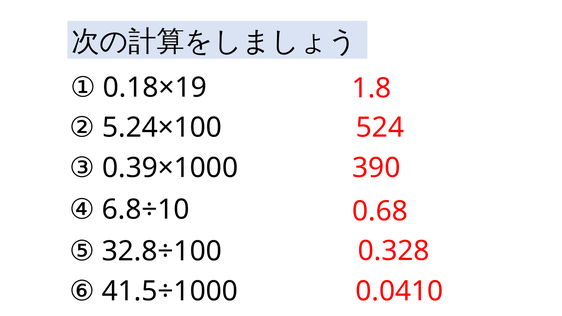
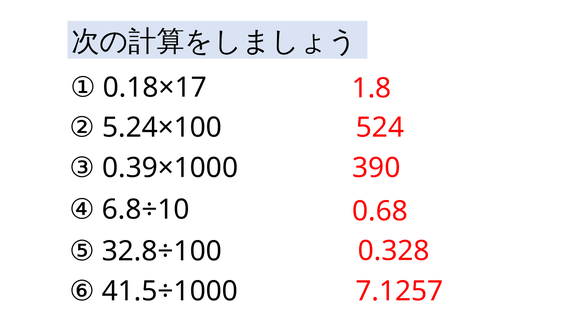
0.18×19: 0.18×19 -> 0.18×17
0.0410: 0.0410 -> 7.1257
